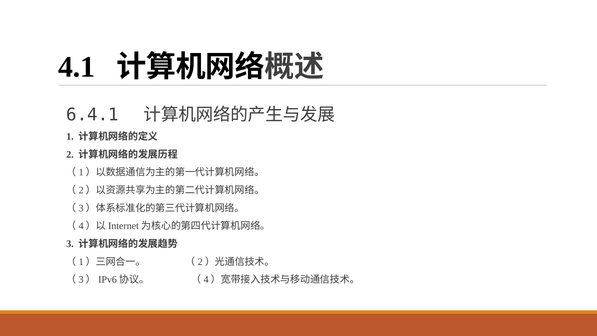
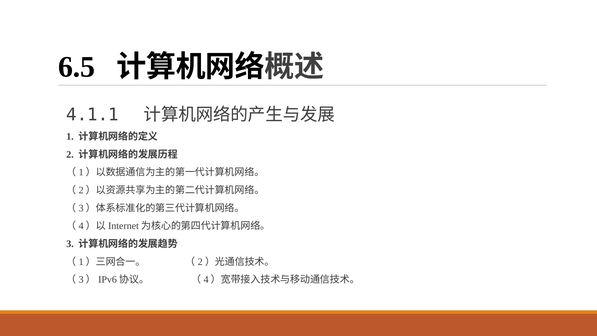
4.1: 4.1 -> 6.5
6.4.1: 6.4.1 -> 4.1.1
